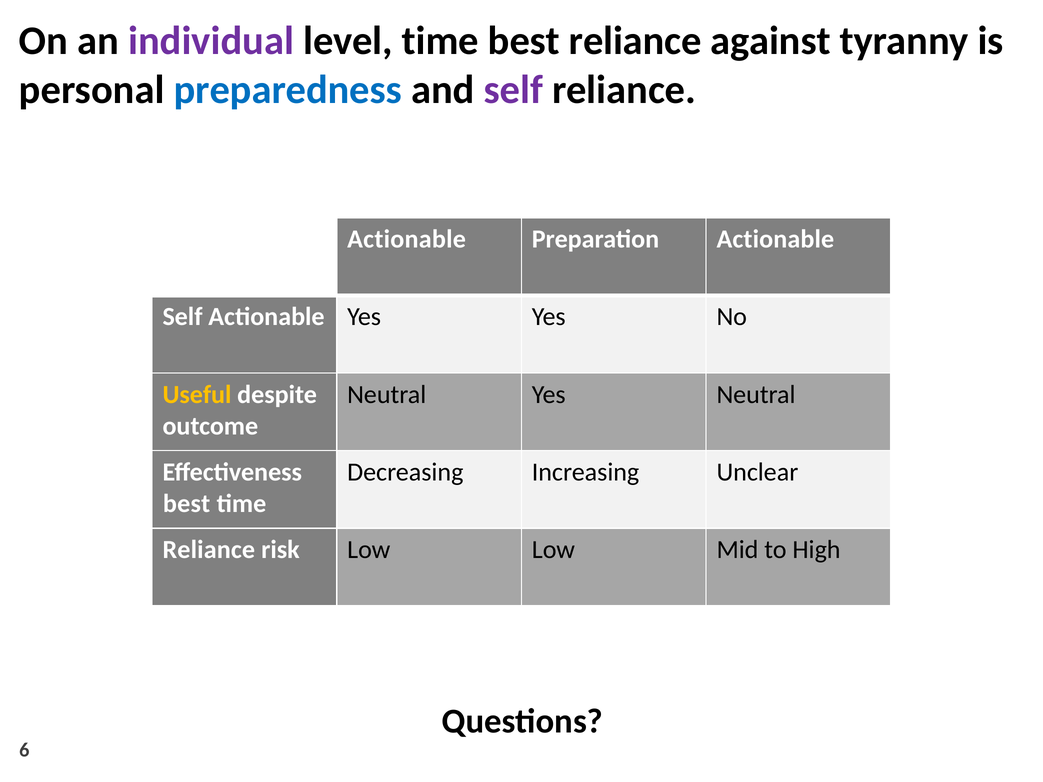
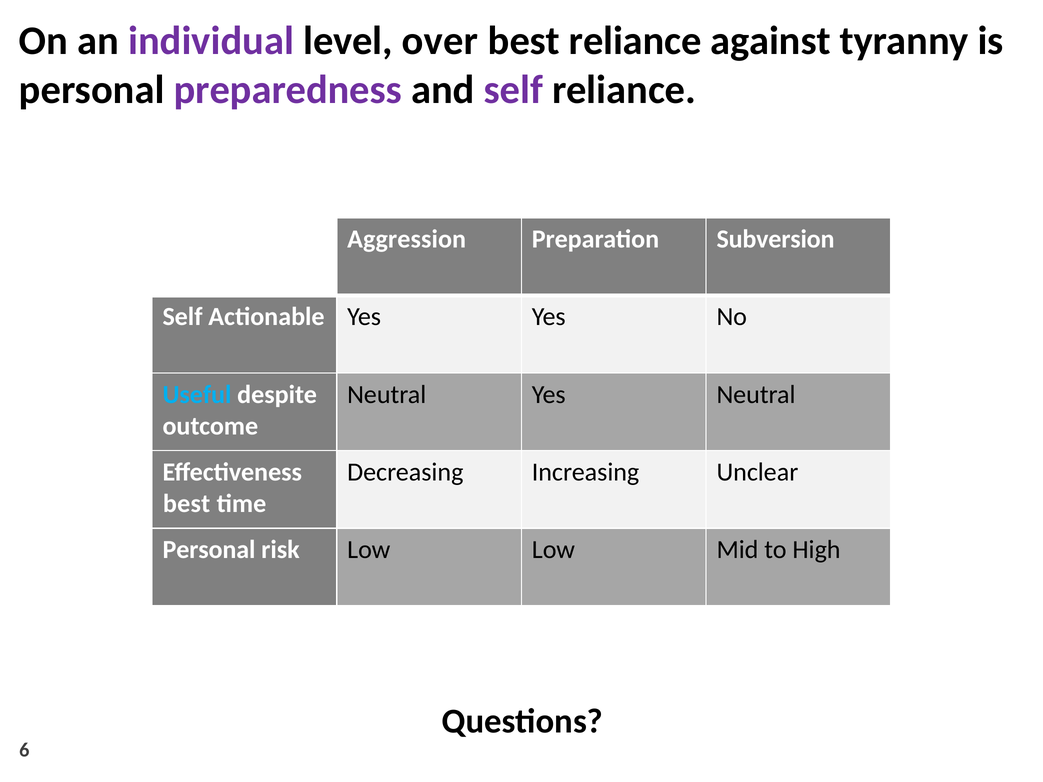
level time: time -> over
preparedness colour: blue -> purple
Actionable at (407, 239): Actionable -> Aggression
Preparation Actionable: Actionable -> Subversion
Useful colour: yellow -> light blue
Reliance at (209, 550): Reliance -> Personal
